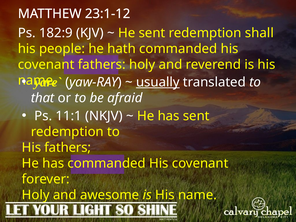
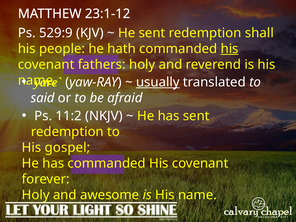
182:9: 182:9 -> 529:9
his at (230, 49) underline: none -> present
that: that -> said
11:1: 11:1 -> 11:2
His fathers: fathers -> gospel
